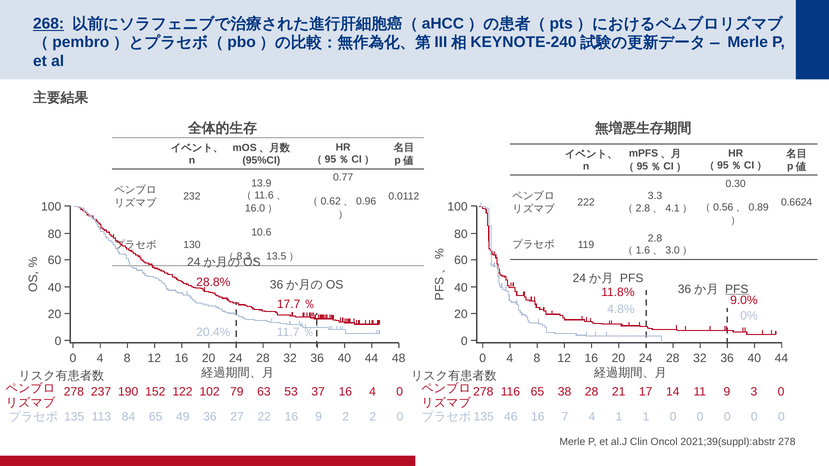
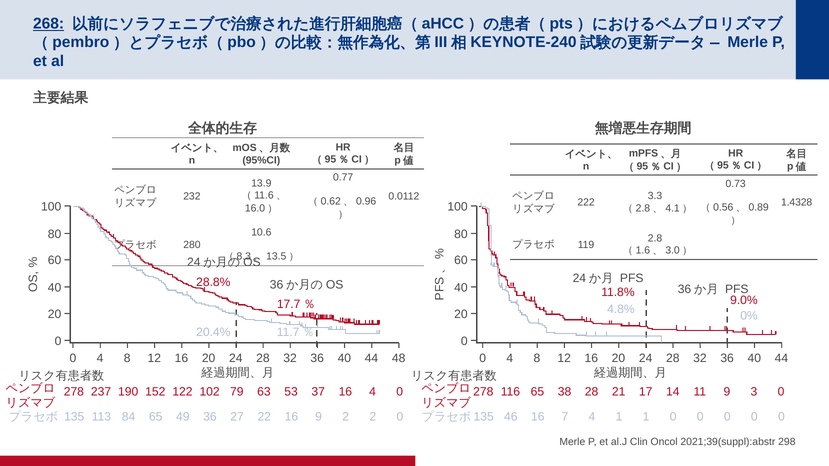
0.30: 0.30 -> 0.73
0.6624: 0.6624 -> 1.4328
130: 130 -> 280
PFS at (737, 289) underline: present -> none
2021;39(suppl):abstr 278: 278 -> 298
